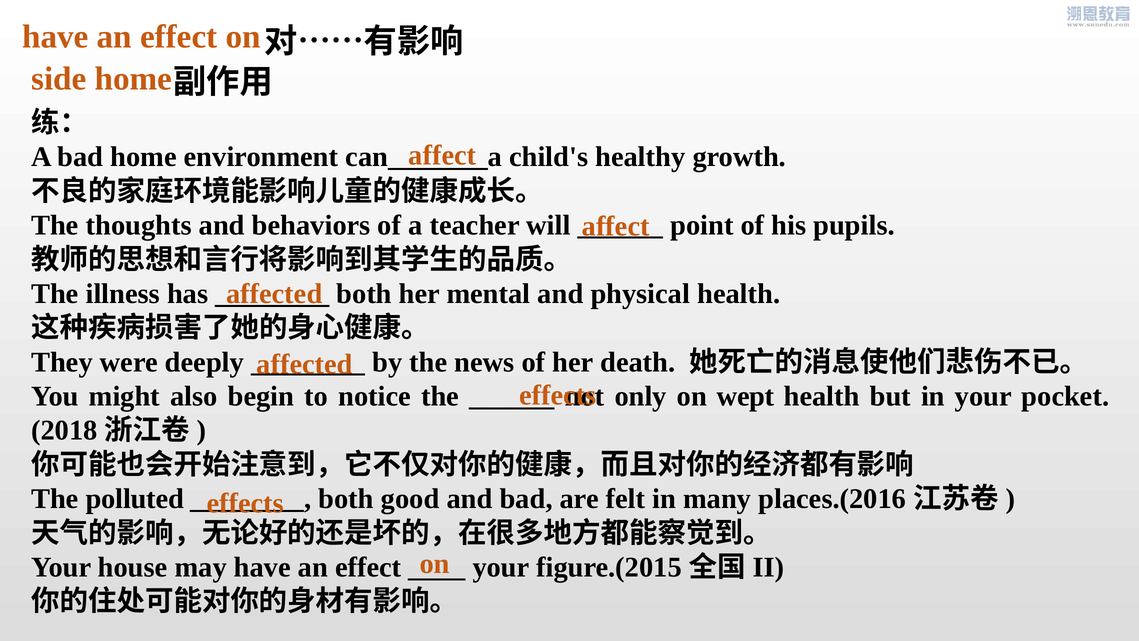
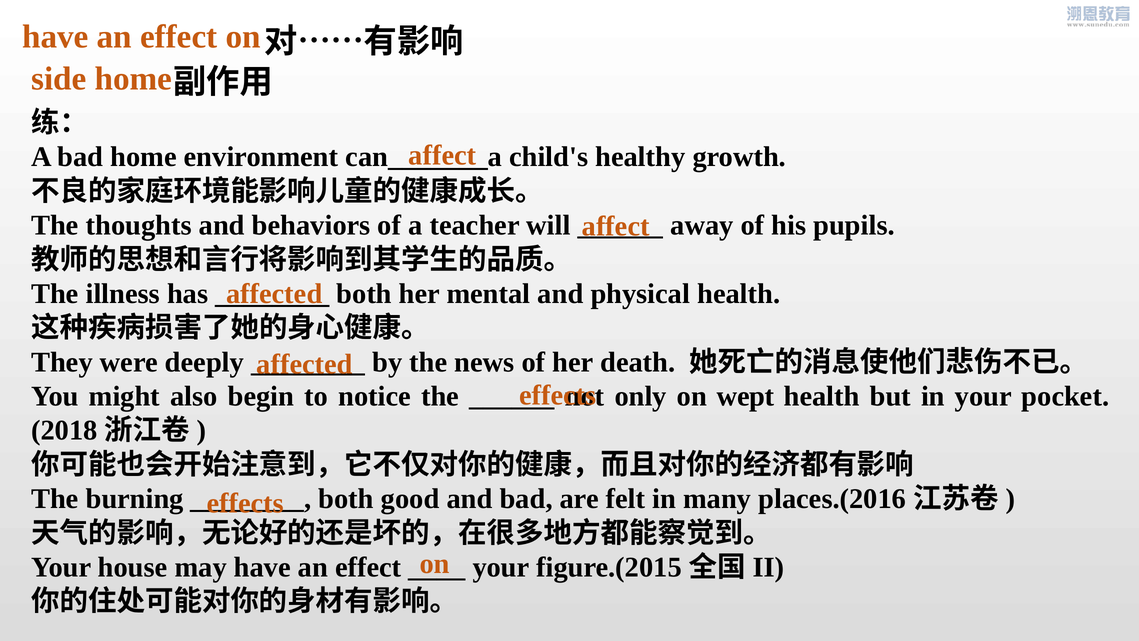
point: point -> away
polluted: polluted -> burning
